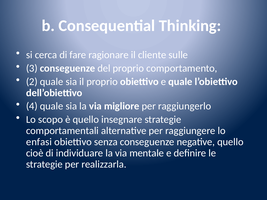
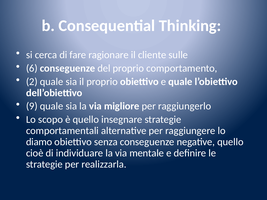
3: 3 -> 6
4: 4 -> 9
enfasi: enfasi -> diamo
